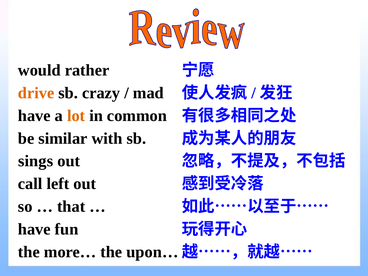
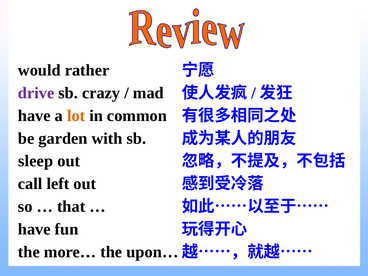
drive colour: orange -> purple
similar: similar -> garden
sings: sings -> sleep
